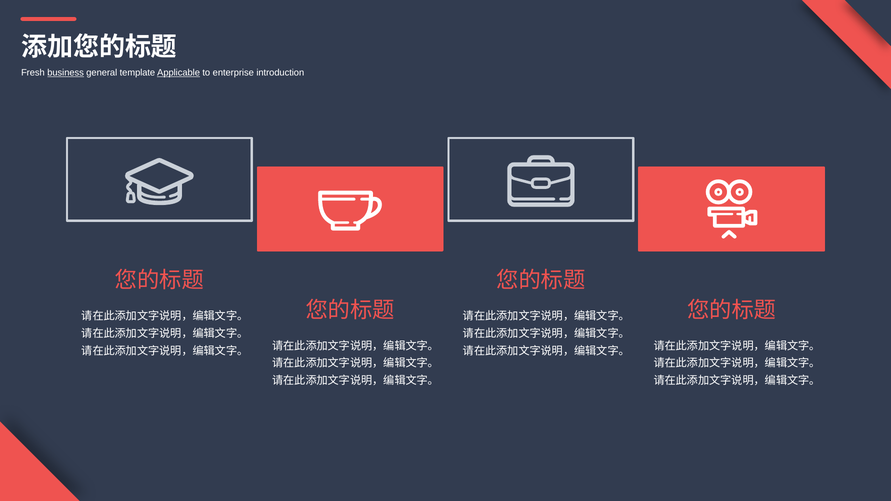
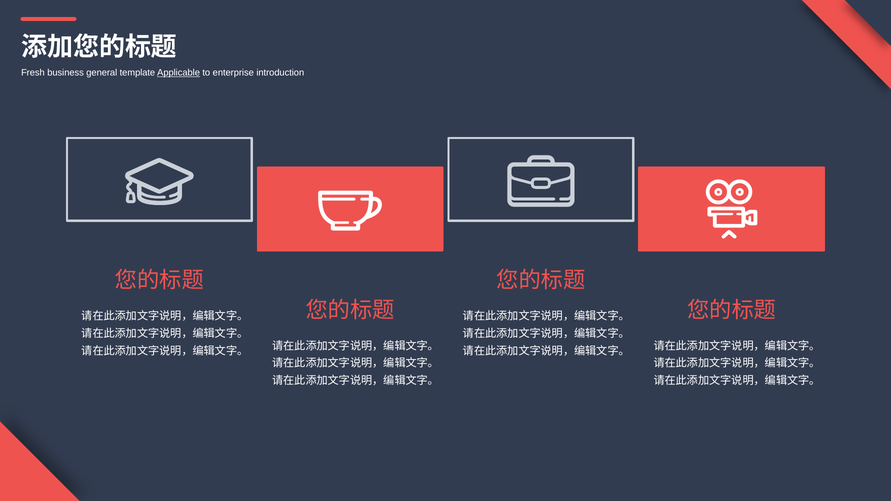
business underline: present -> none
